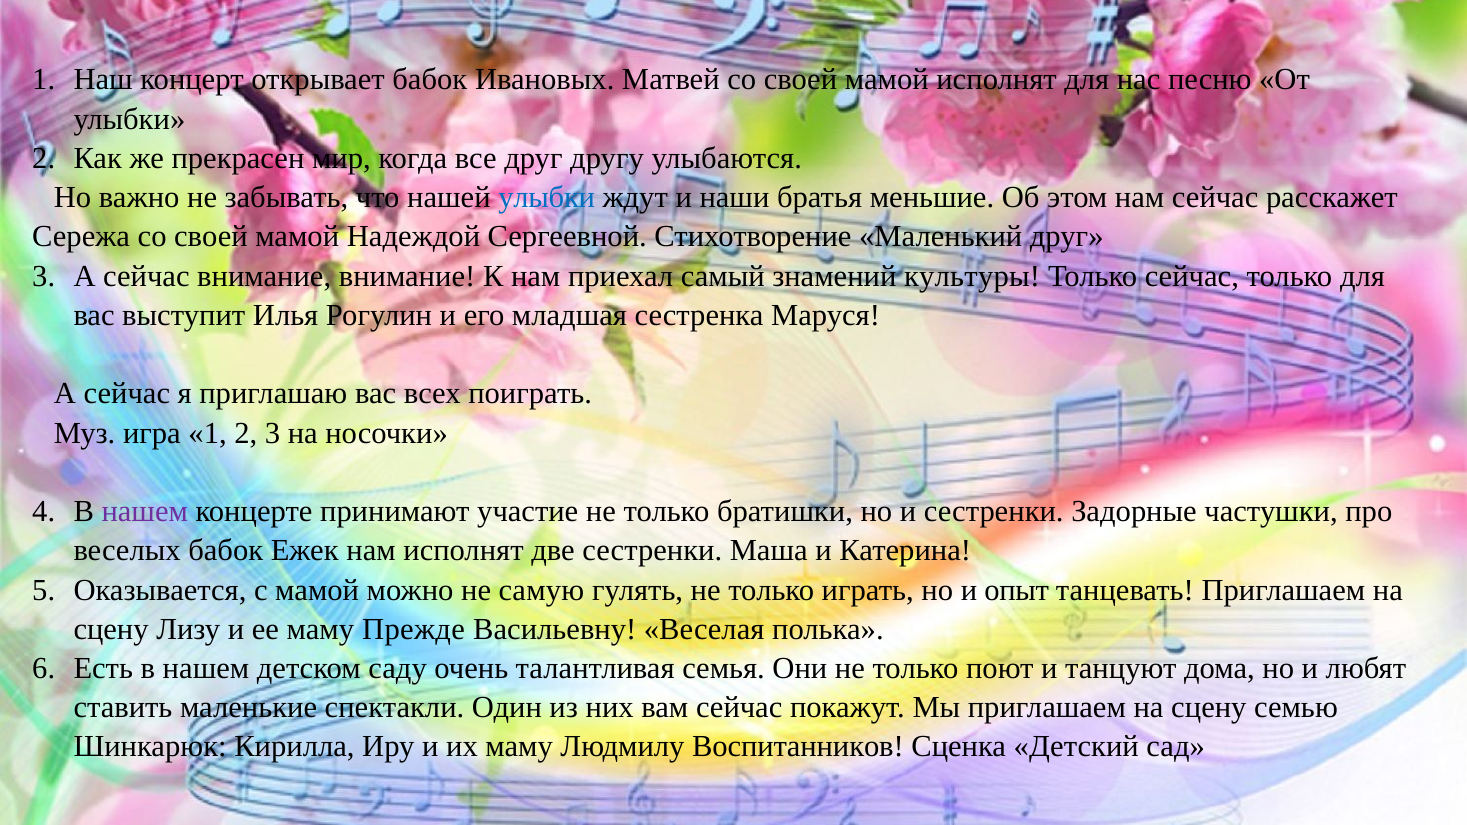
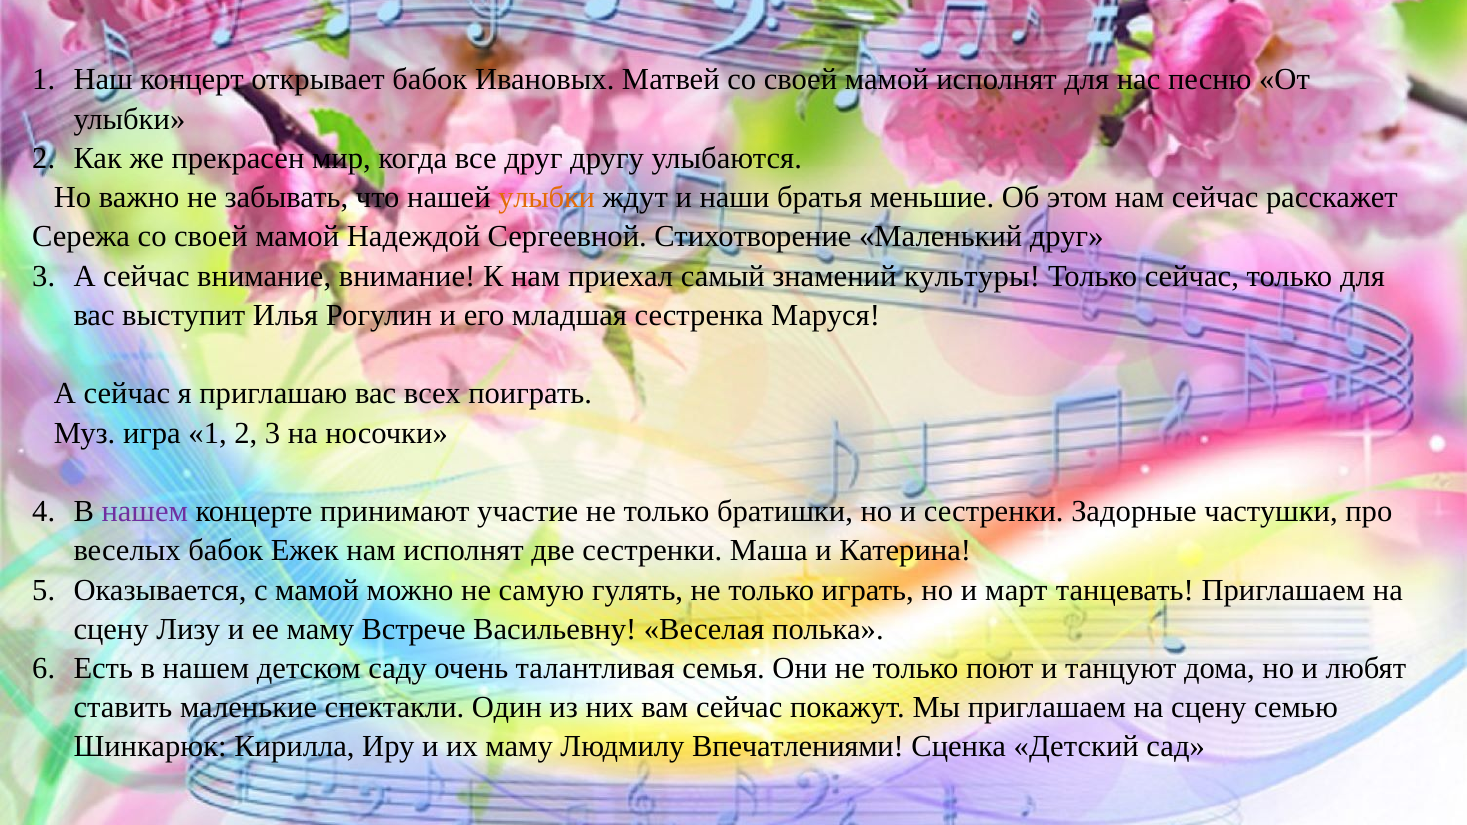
улыбки at (547, 198) colour: blue -> orange
опыт: опыт -> март
Прежде: Прежде -> Встрече
Воспитанников: Воспитанников -> Впечатлениями
